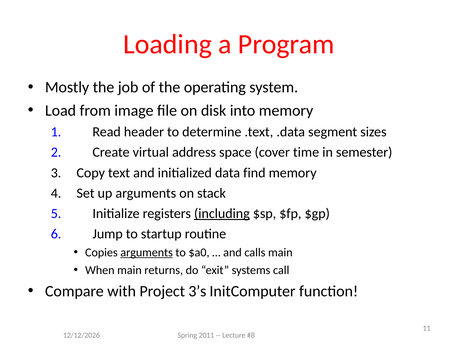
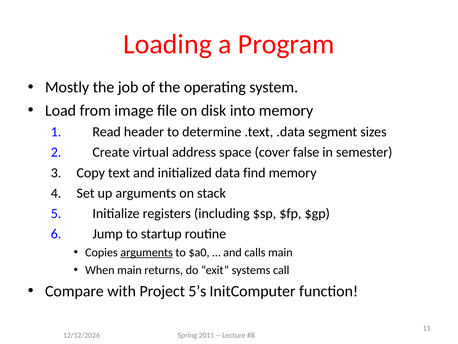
time: time -> false
including underline: present -> none
3’s: 3’s -> 5’s
